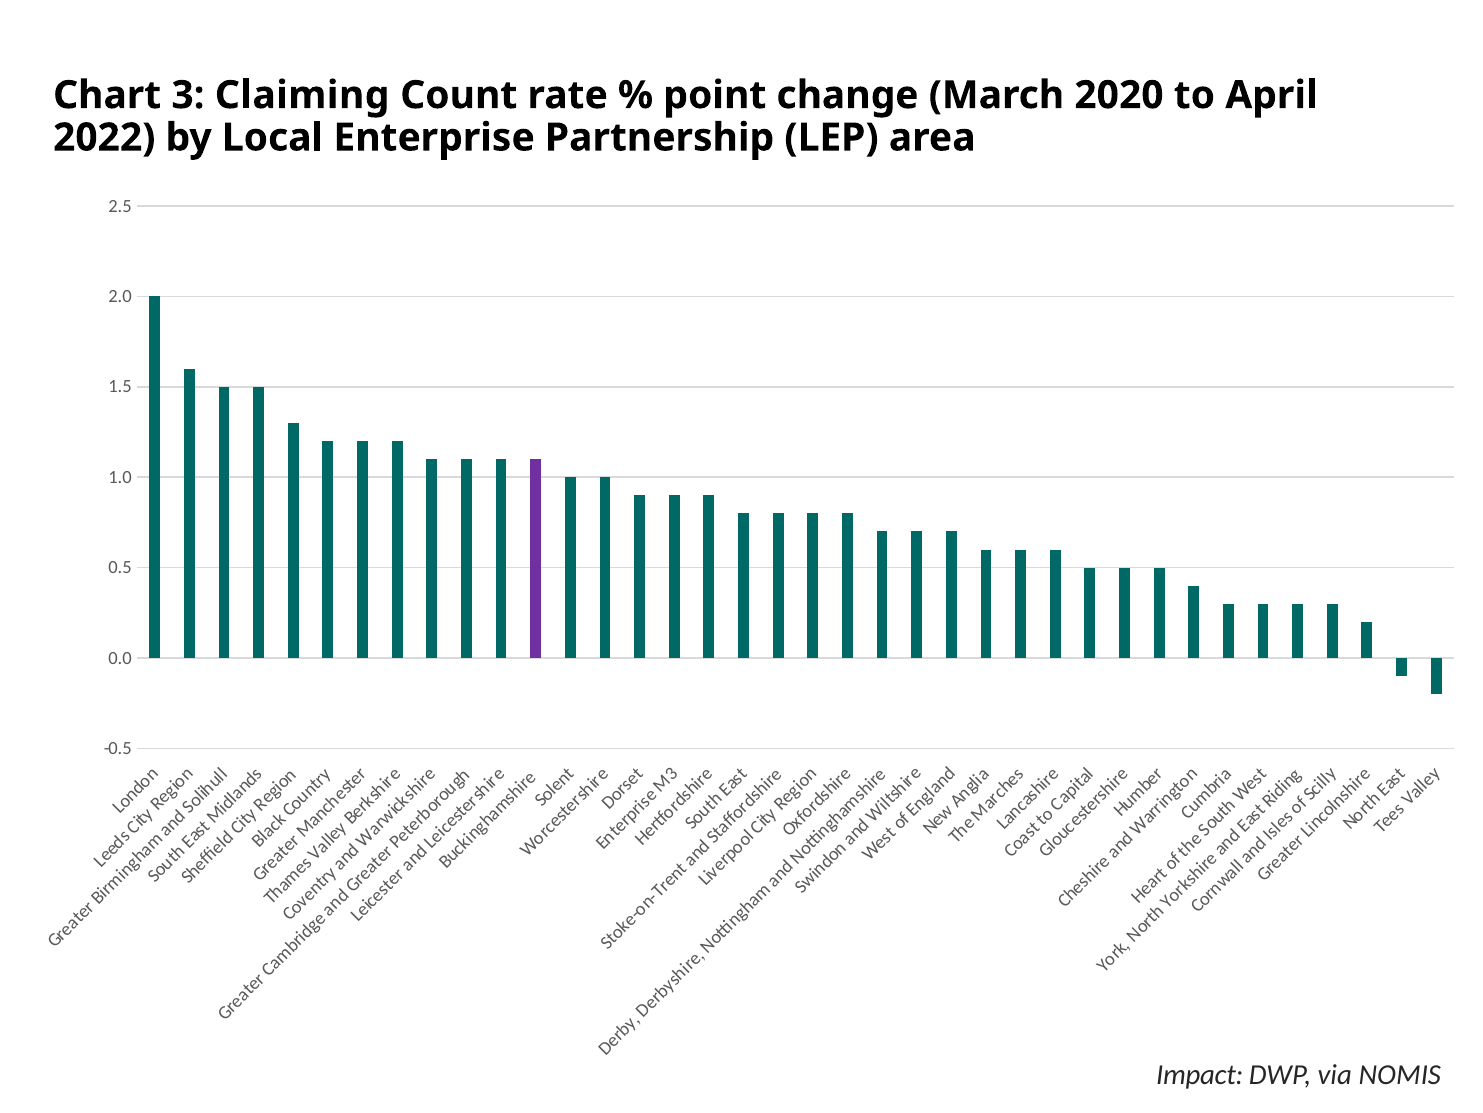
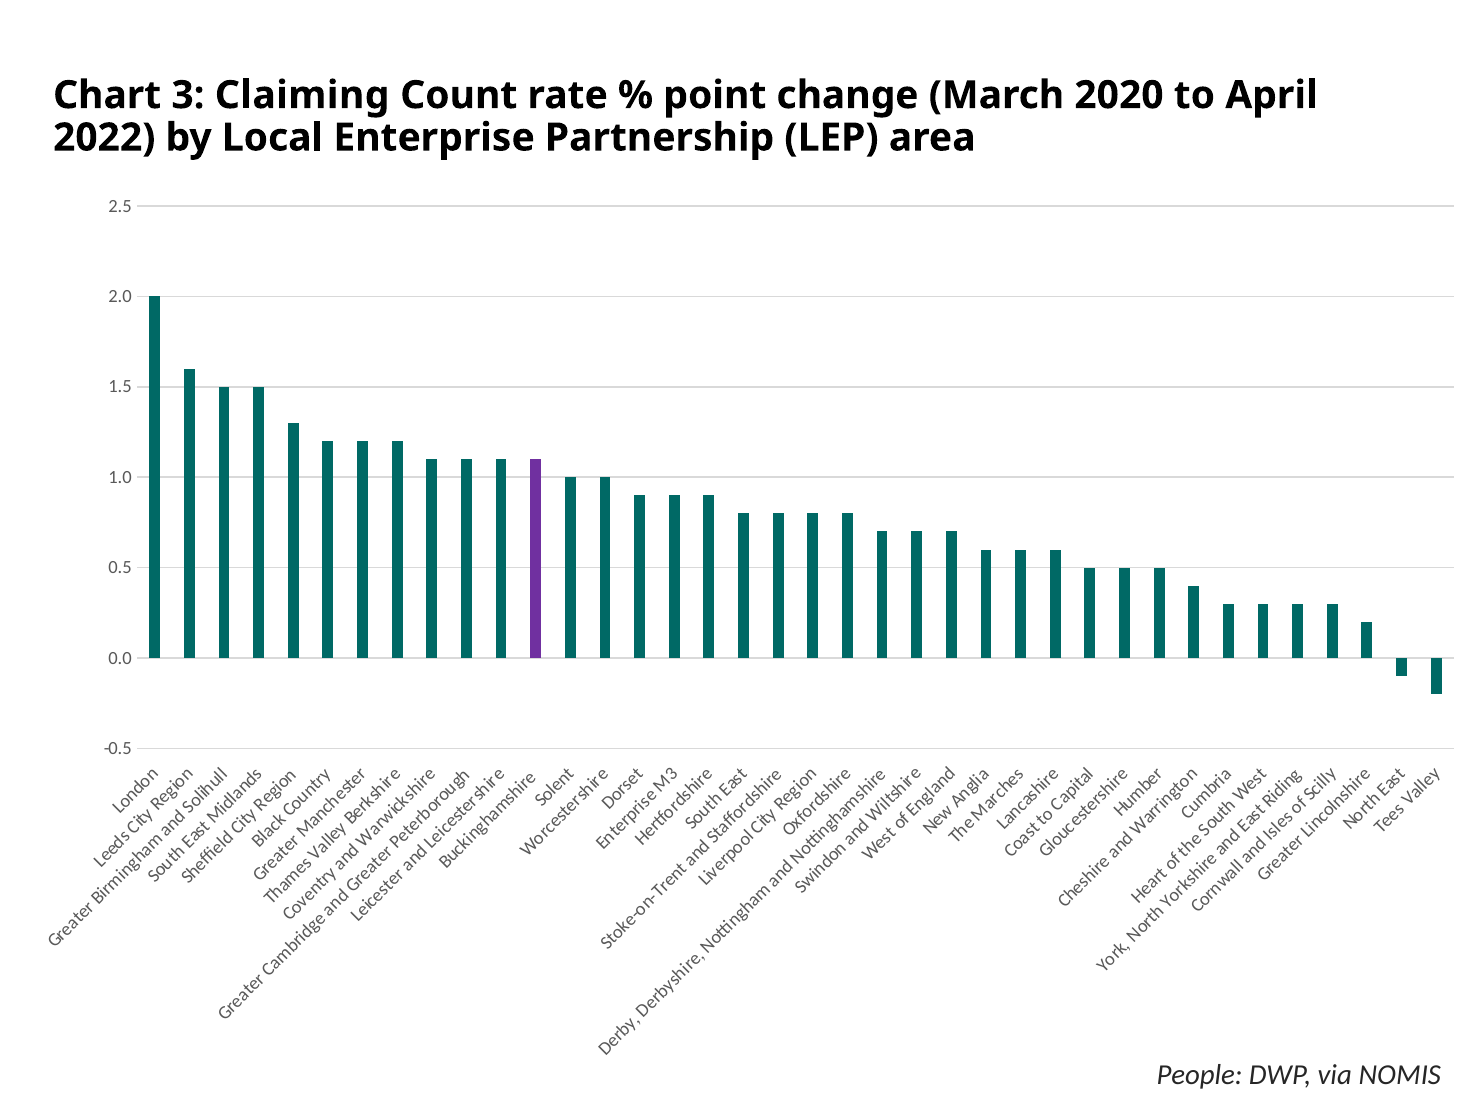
Impact: Impact -> People
